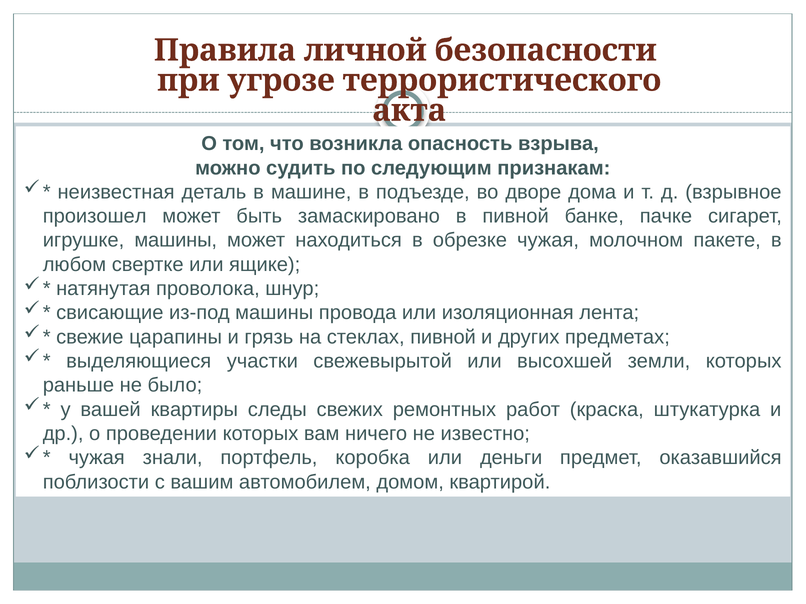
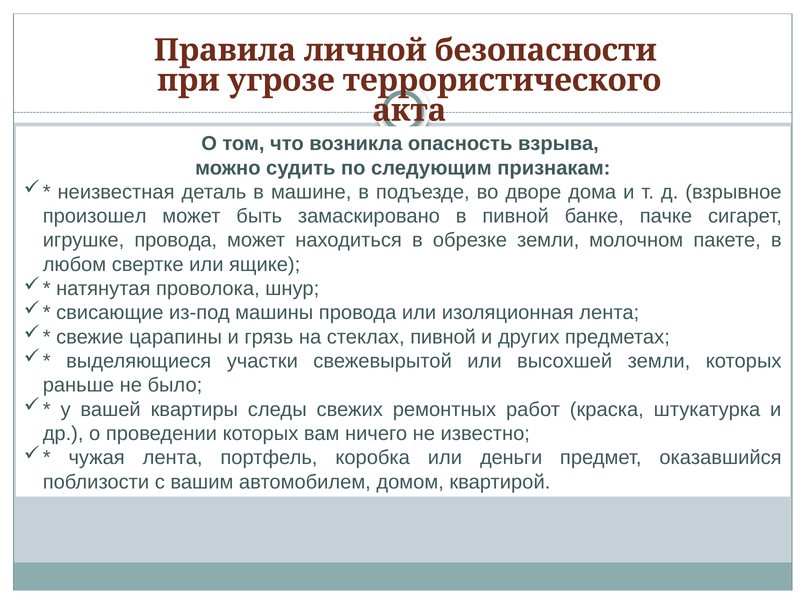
игрушке машины: машины -> провода
обрезке чужая: чужая -> земли
чужая знали: знали -> лента
